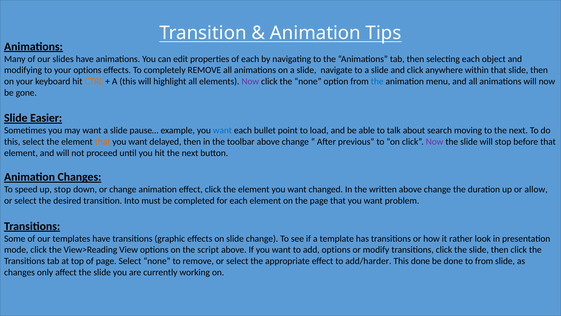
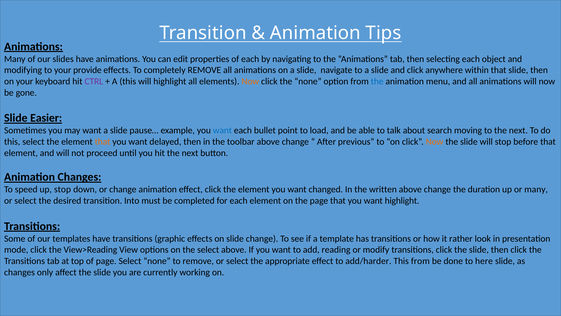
your options: options -> provide
CTRL colour: orange -> purple
Now at (250, 81) colour: purple -> orange
Now at (435, 142) colour: purple -> orange
or allow: allow -> many
want problem: problem -> highlight
the script: script -> select
add options: options -> reading
This done: done -> from
to from: from -> here
